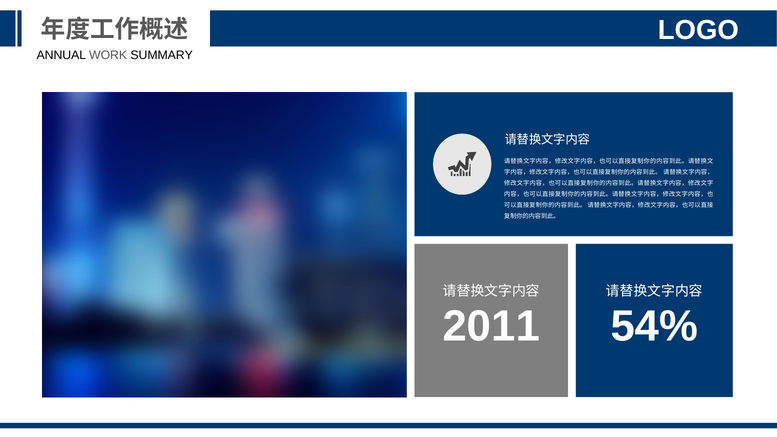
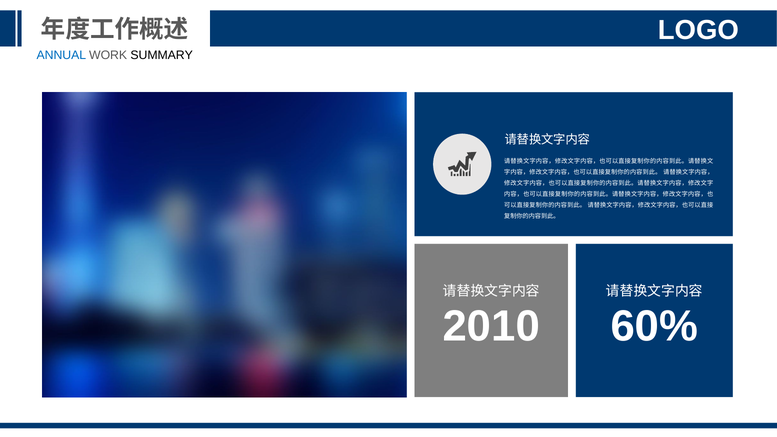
ANNUAL colour: black -> blue
2011: 2011 -> 2010
54%: 54% -> 60%
